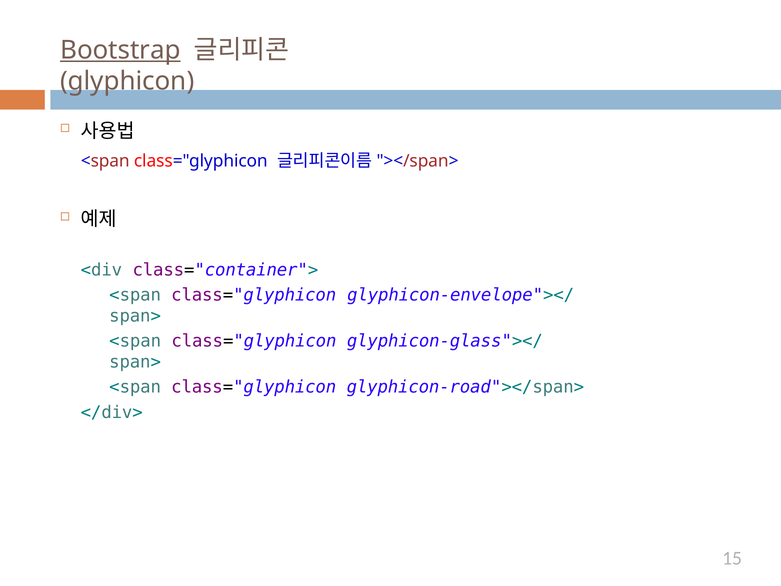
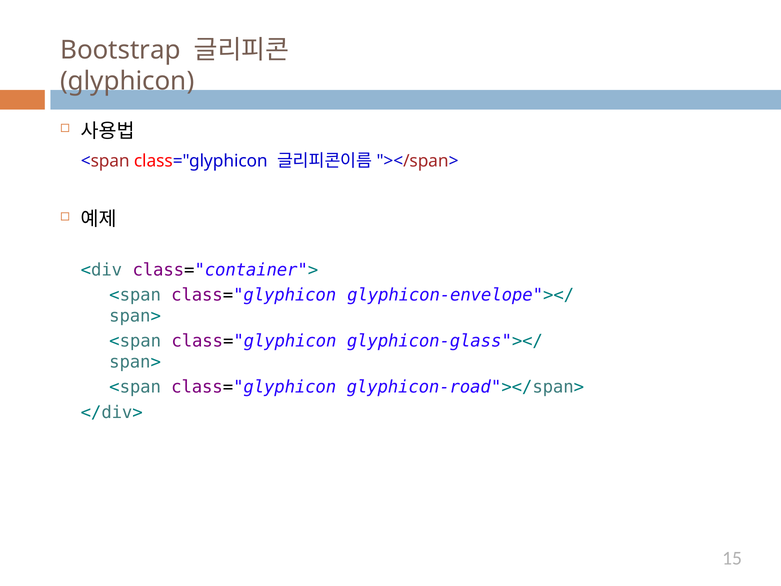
Bootstrap underline: present -> none
